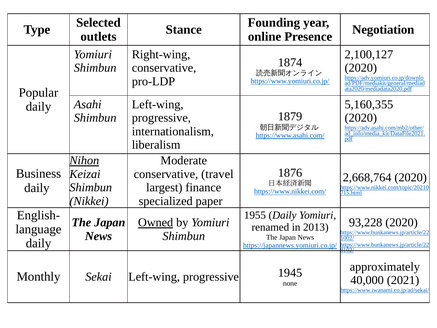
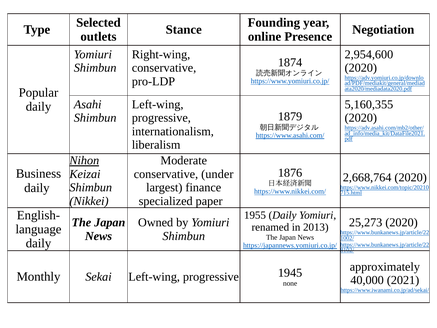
2,100,127: 2,100,127 -> 2,954,600
travel: travel -> under
Owned underline: present -> none
93,228: 93,228 -> 25,273
